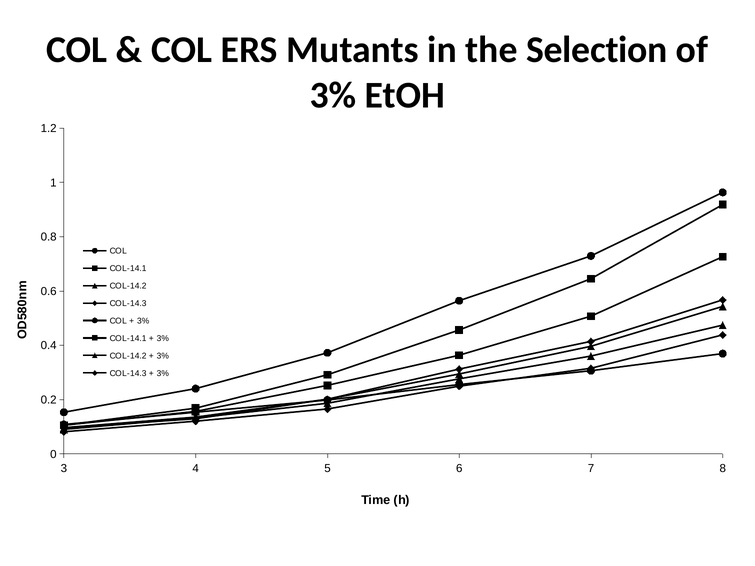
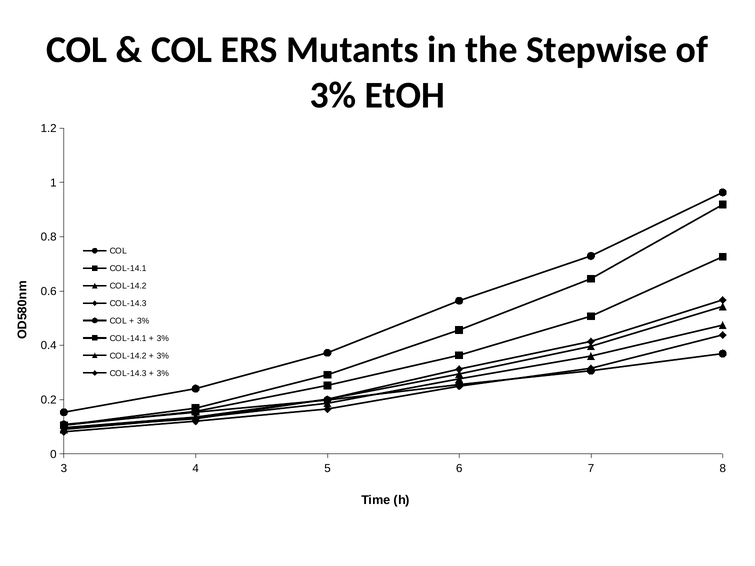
Selection: Selection -> Stepwise
